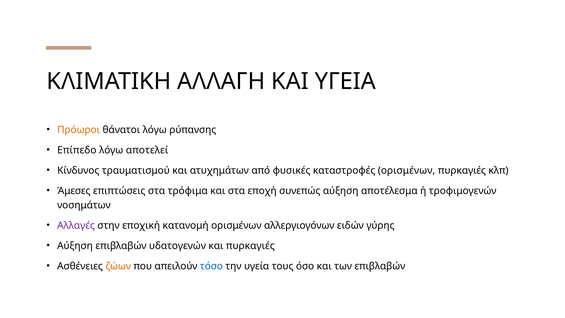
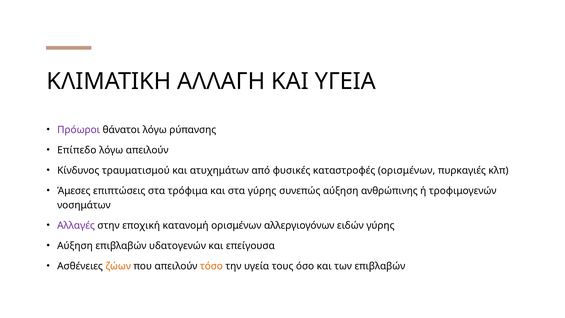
Πρόωροι colour: orange -> purple
λόγω αποτελεί: αποτελεί -> απειλούν
στα εποχή: εποχή -> γύρης
αποτέλεσμα: αποτέλεσμα -> ανθρώπινης
και πυρκαγιές: πυρκαγιές -> επείγουσα
τόσο colour: blue -> orange
